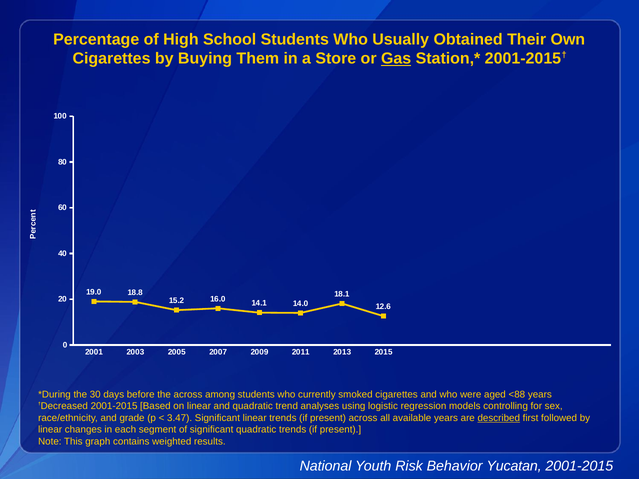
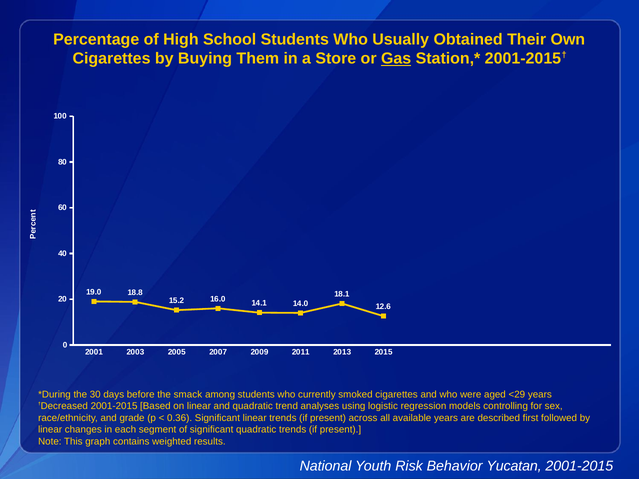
the across: across -> smack
<88: <88 -> <29
3.47: 3.47 -> 0.36
described underline: present -> none
